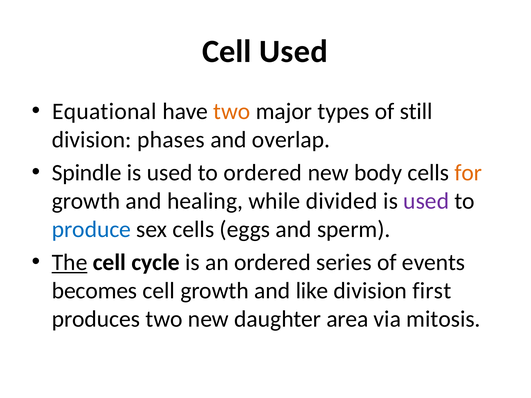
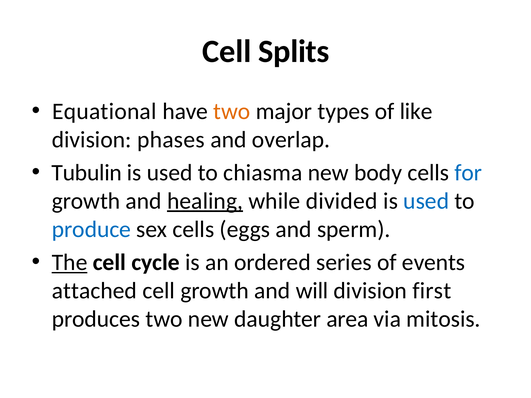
Cell Used: Used -> Splits
still: still -> like
Spindle: Spindle -> Tubulin
to ordered: ordered -> chiasma
for colour: orange -> blue
healing underline: none -> present
used at (426, 201) colour: purple -> blue
becomes: becomes -> attached
like: like -> will
